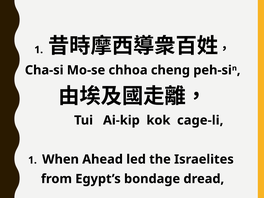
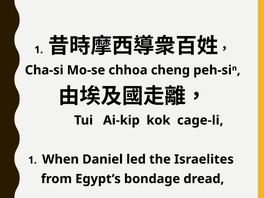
Ahead: Ahead -> Daniel
